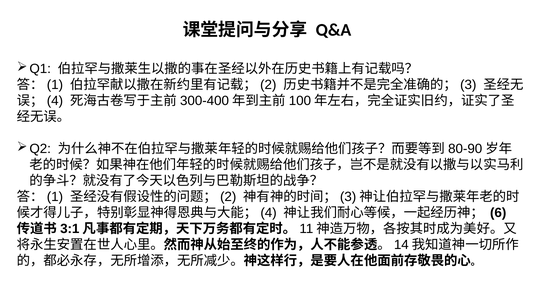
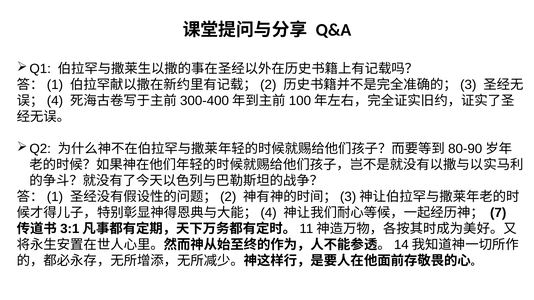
6: 6 -> 7
